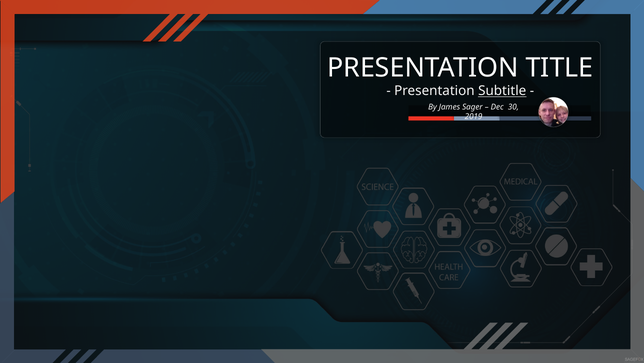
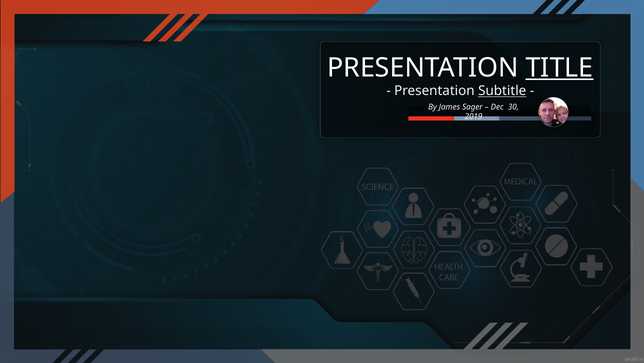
TITLE underline: none -> present
